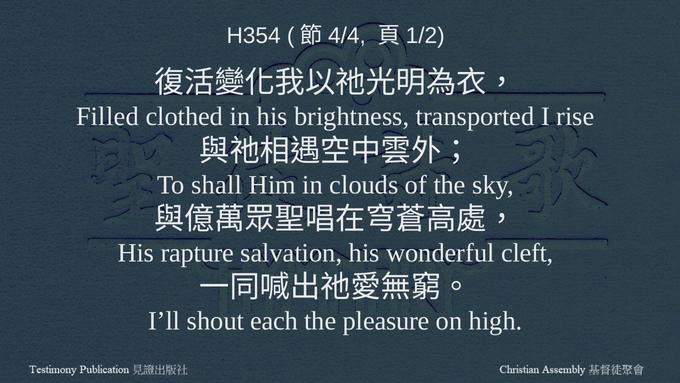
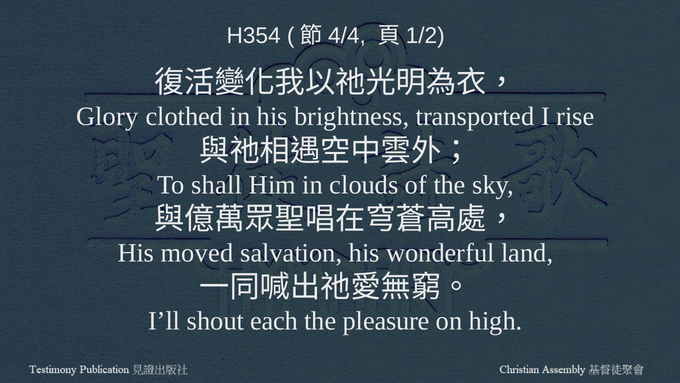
Filled: Filled -> Glory
rapture: rapture -> moved
cleft: cleft -> land
